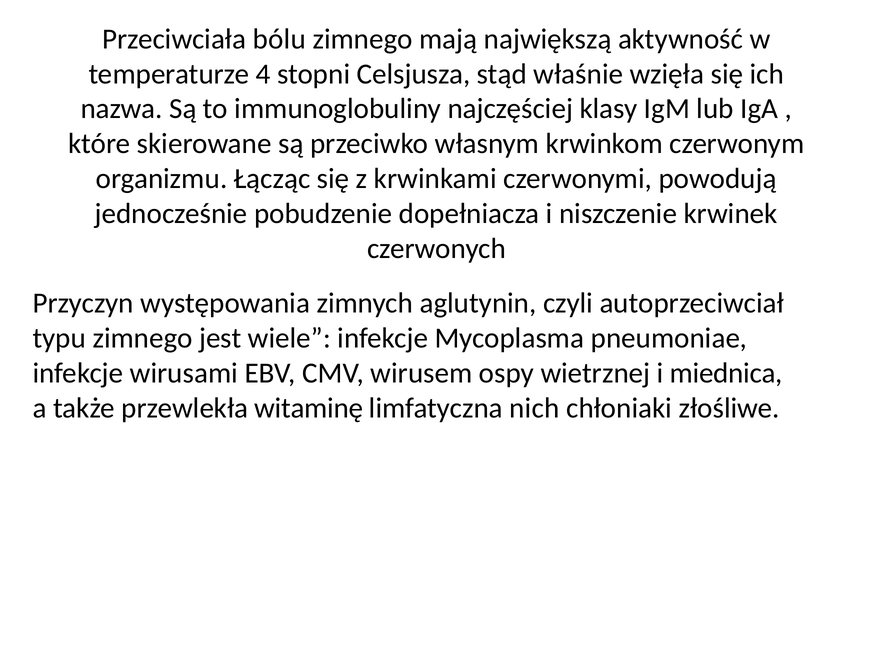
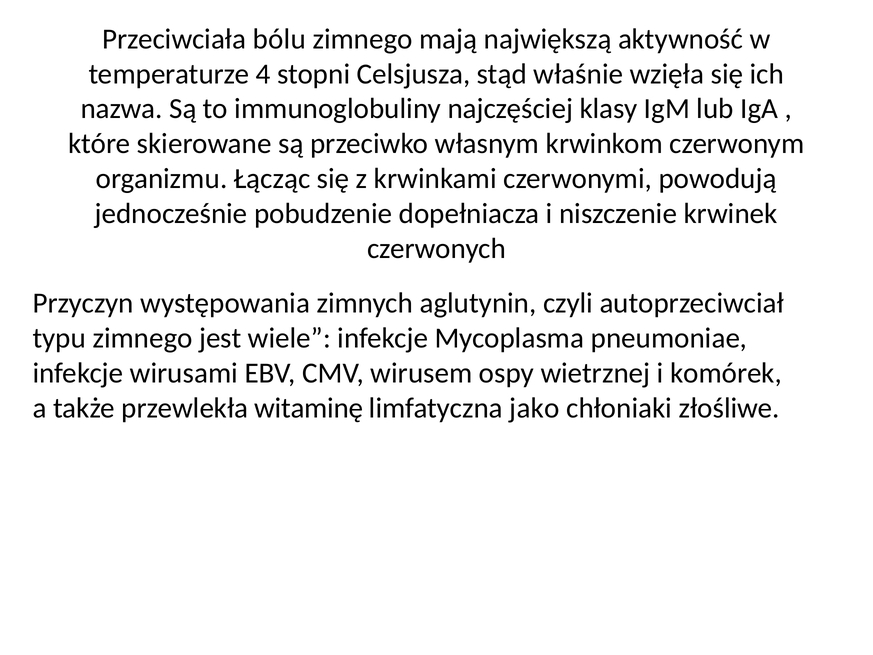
miednica: miednica -> komórek
nich: nich -> jako
